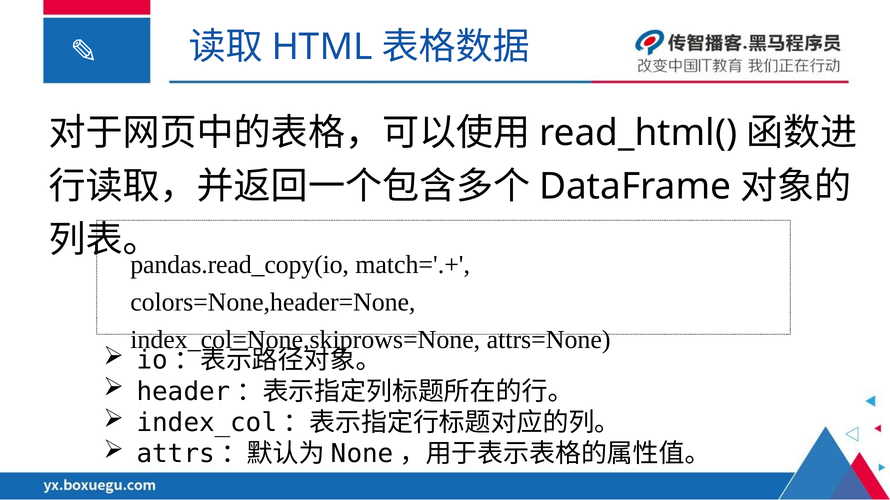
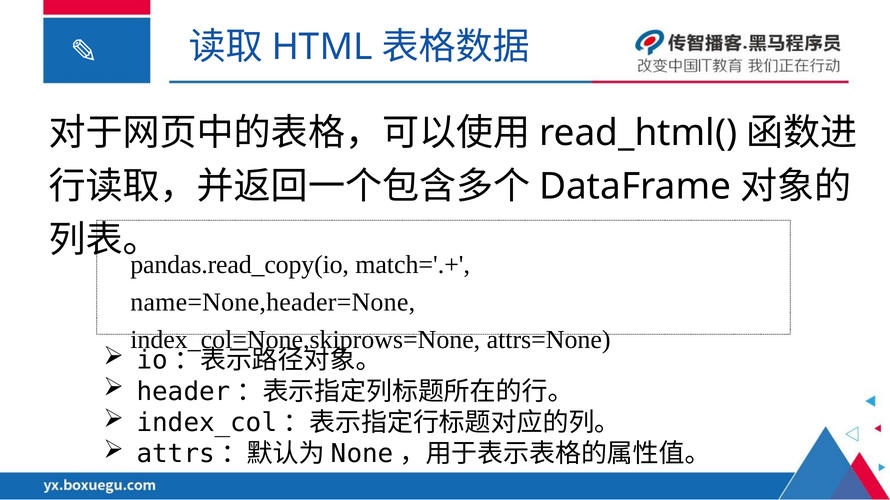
colors=None,header=None: colors=None,header=None -> name=None,header=None
